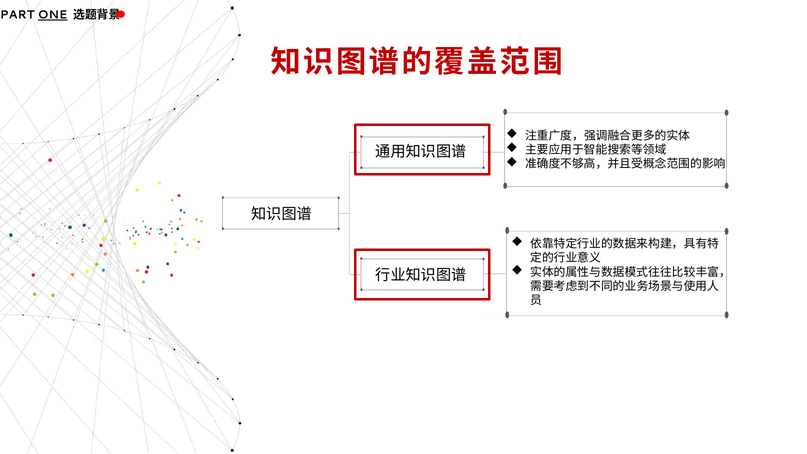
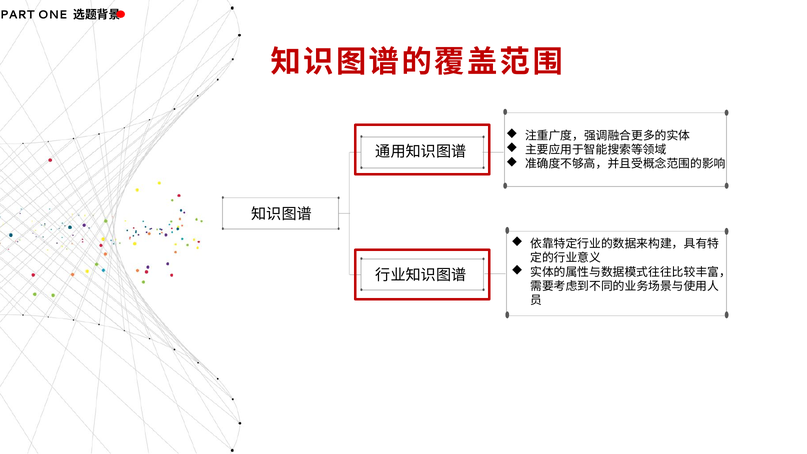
ONE underline: present -> none
